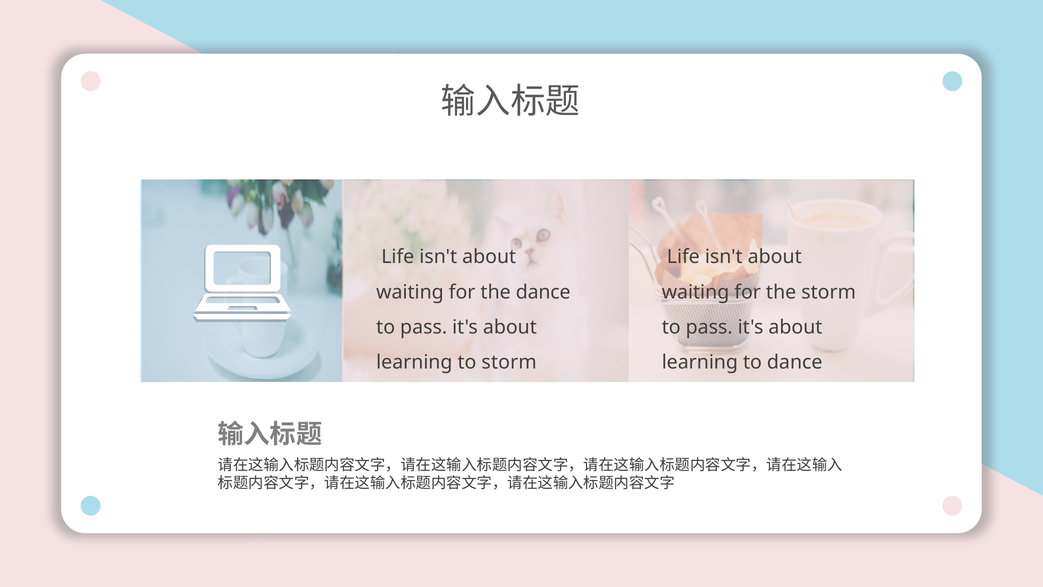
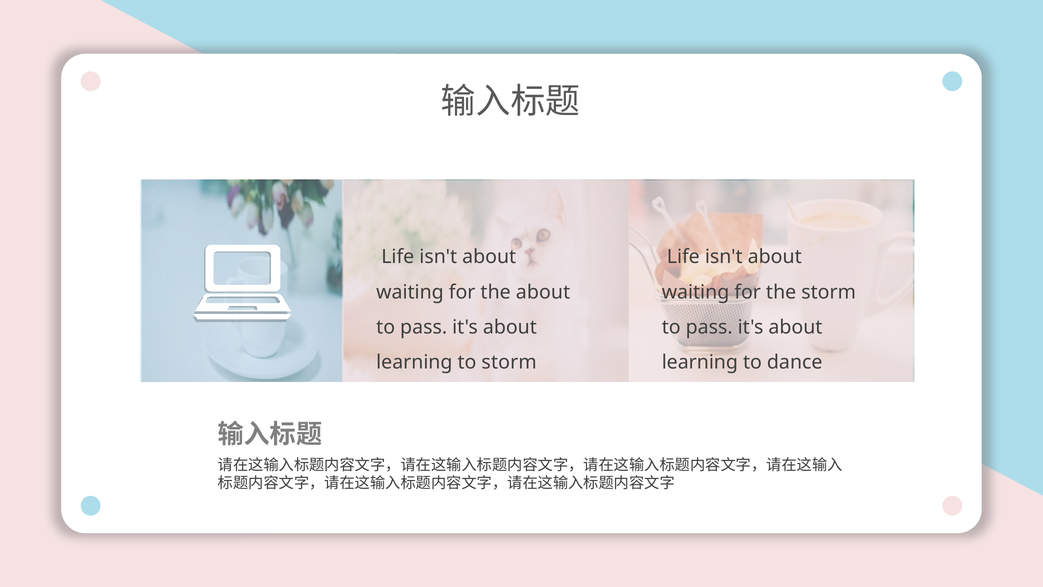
the dance: dance -> about
